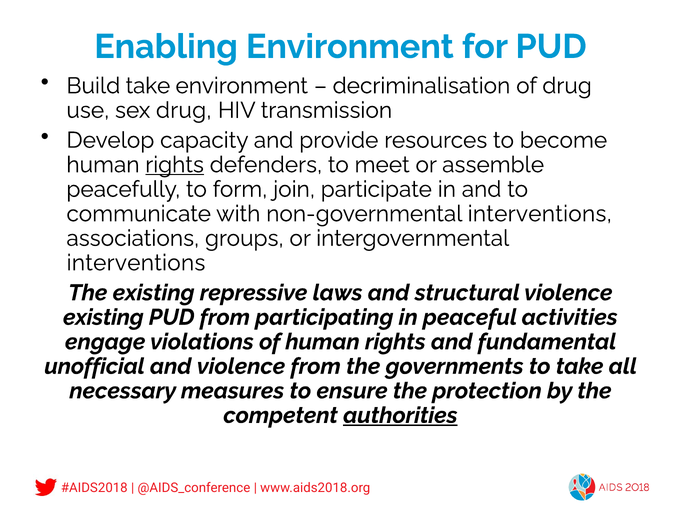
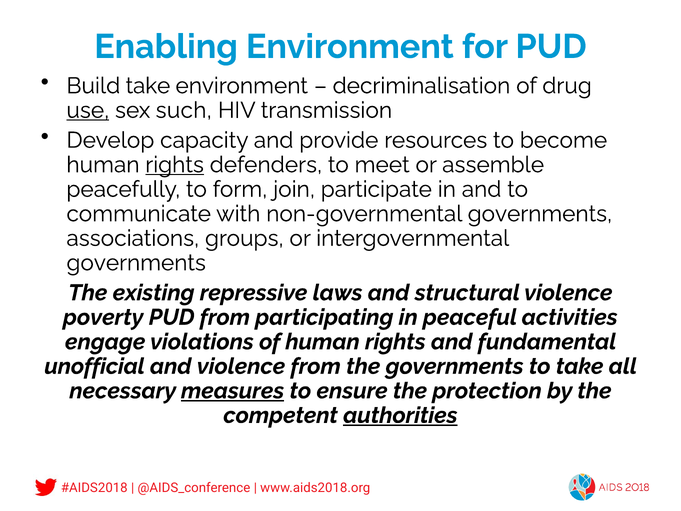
use underline: none -> present
sex drug: drug -> such
non-governmental interventions: interventions -> governments
interventions at (136, 263): interventions -> governments
existing at (103, 317): existing -> poverty
measures underline: none -> present
